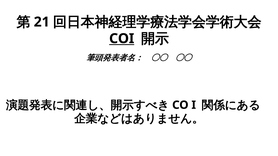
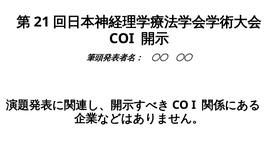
COI underline: present -> none
